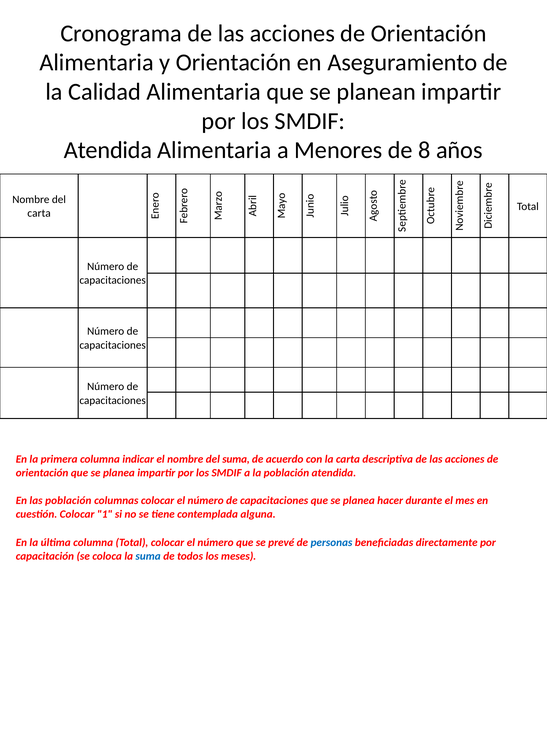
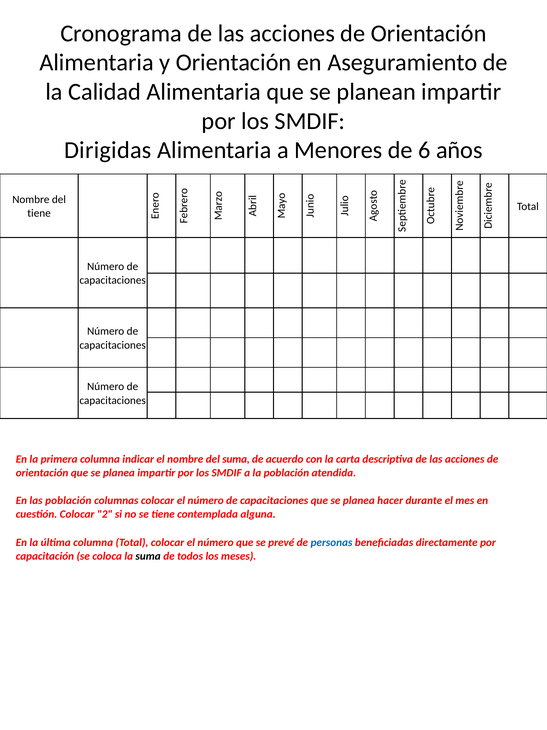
Atendida at (108, 150): Atendida -> Dirigidas
8: 8 -> 6
carta at (39, 213): carta -> tiene
1: 1 -> 2
suma at (148, 556) colour: blue -> black
